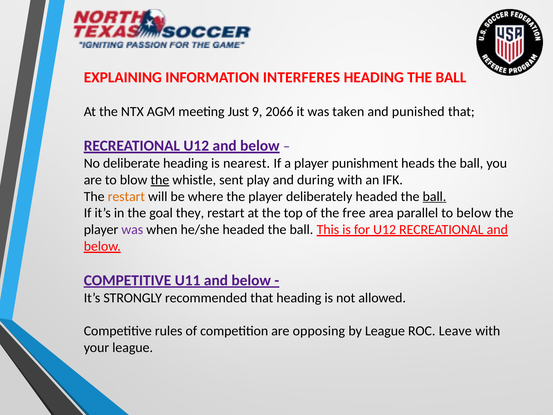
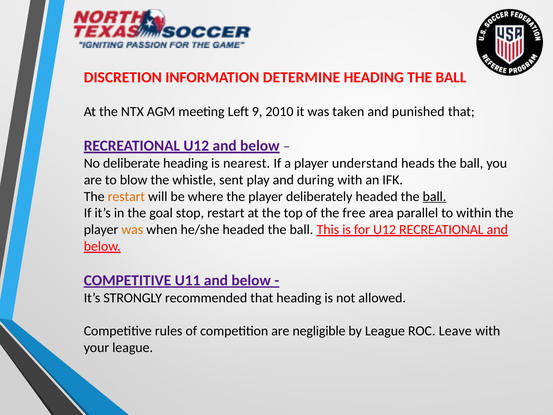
EXPLAINING: EXPLAINING -> DISCRETION
INTERFERES: INTERFERES -> DETERMINE
Just: Just -> Left
2066: 2066 -> 2010
punishment: punishment -> understand
the at (160, 180) underline: present -> none
they: they -> stop
to below: below -> within
was at (132, 230) colour: purple -> orange
opposing: opposing -> negligible
